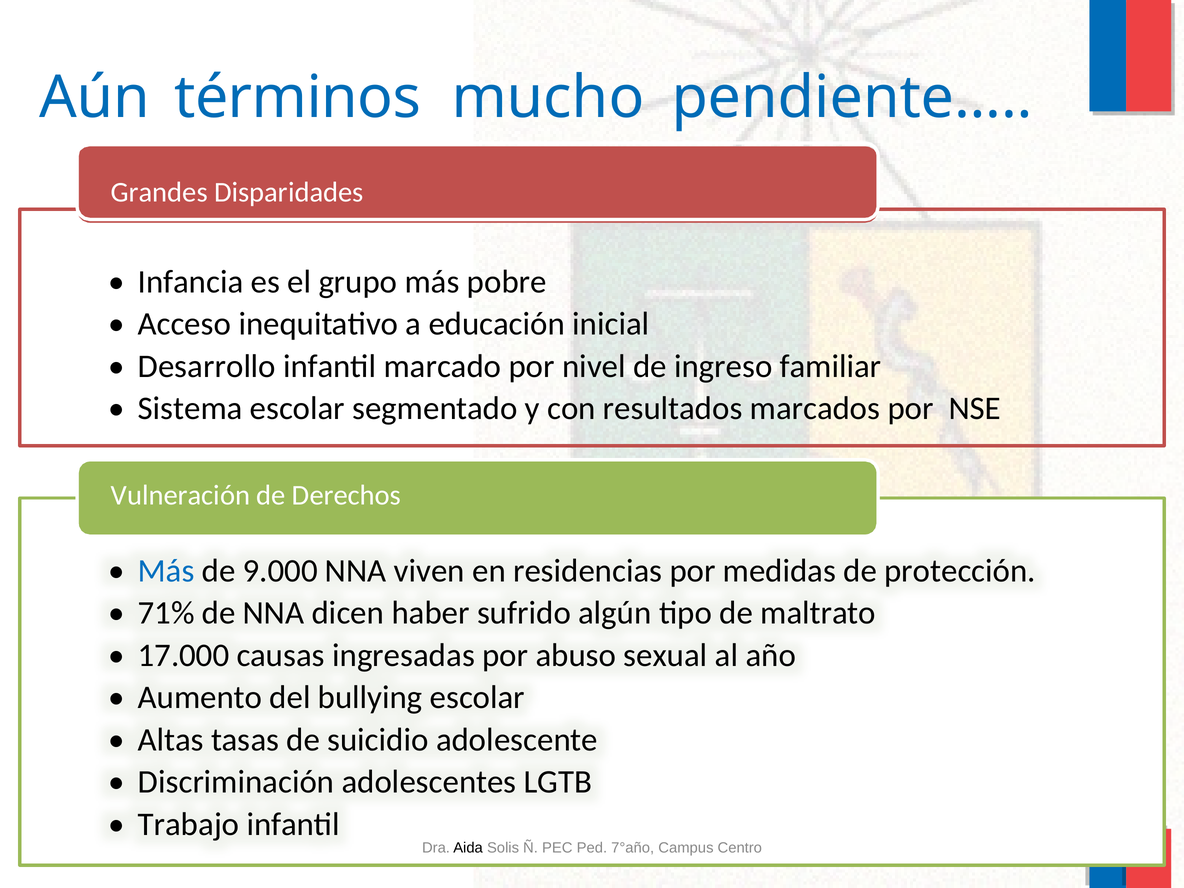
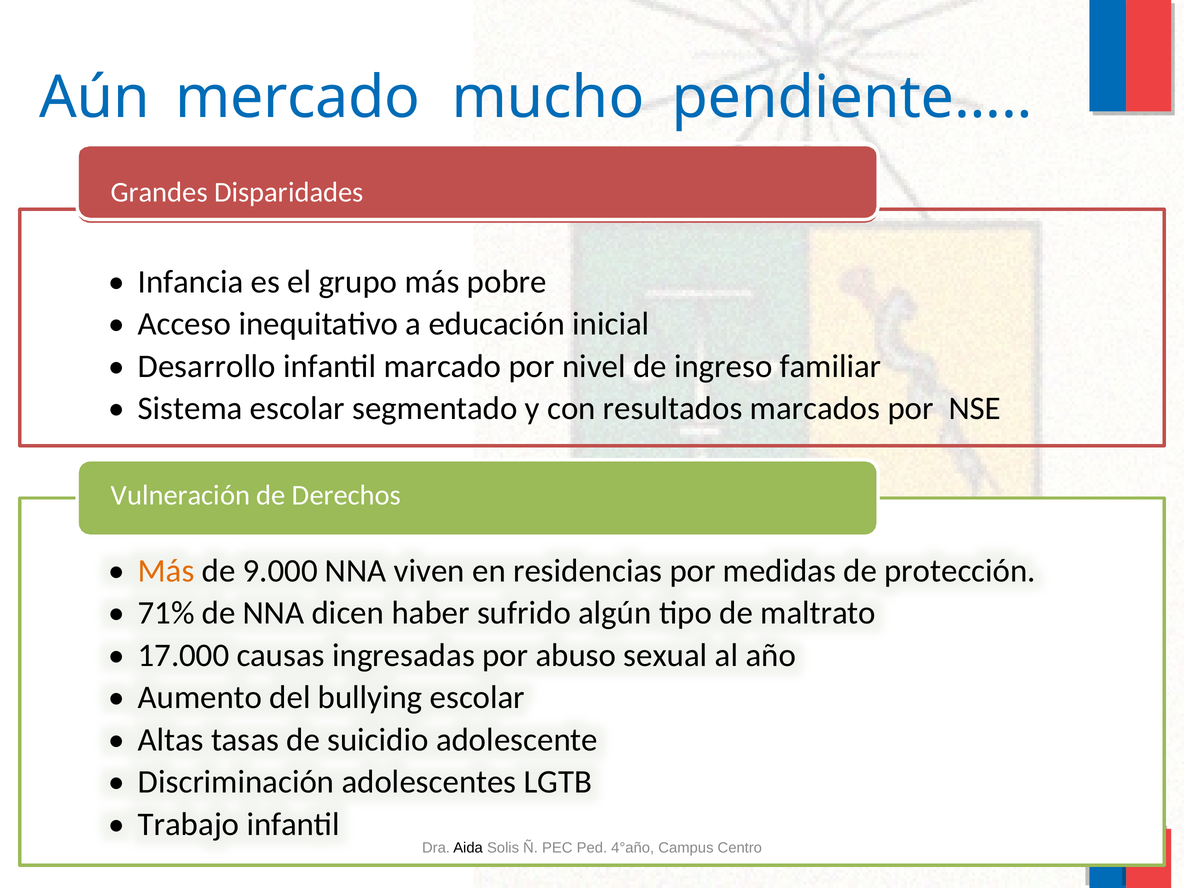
términos: términos -> mercado
Más at (166, 571) colour: blue -> orange
7°año: 7°año -> 4°año
